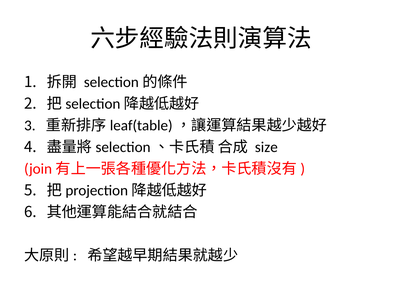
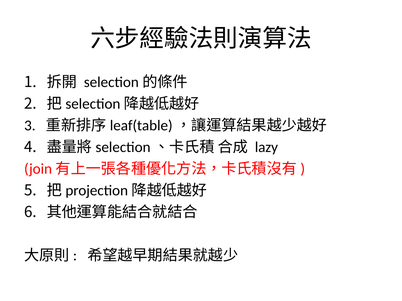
size: size -> lazy
